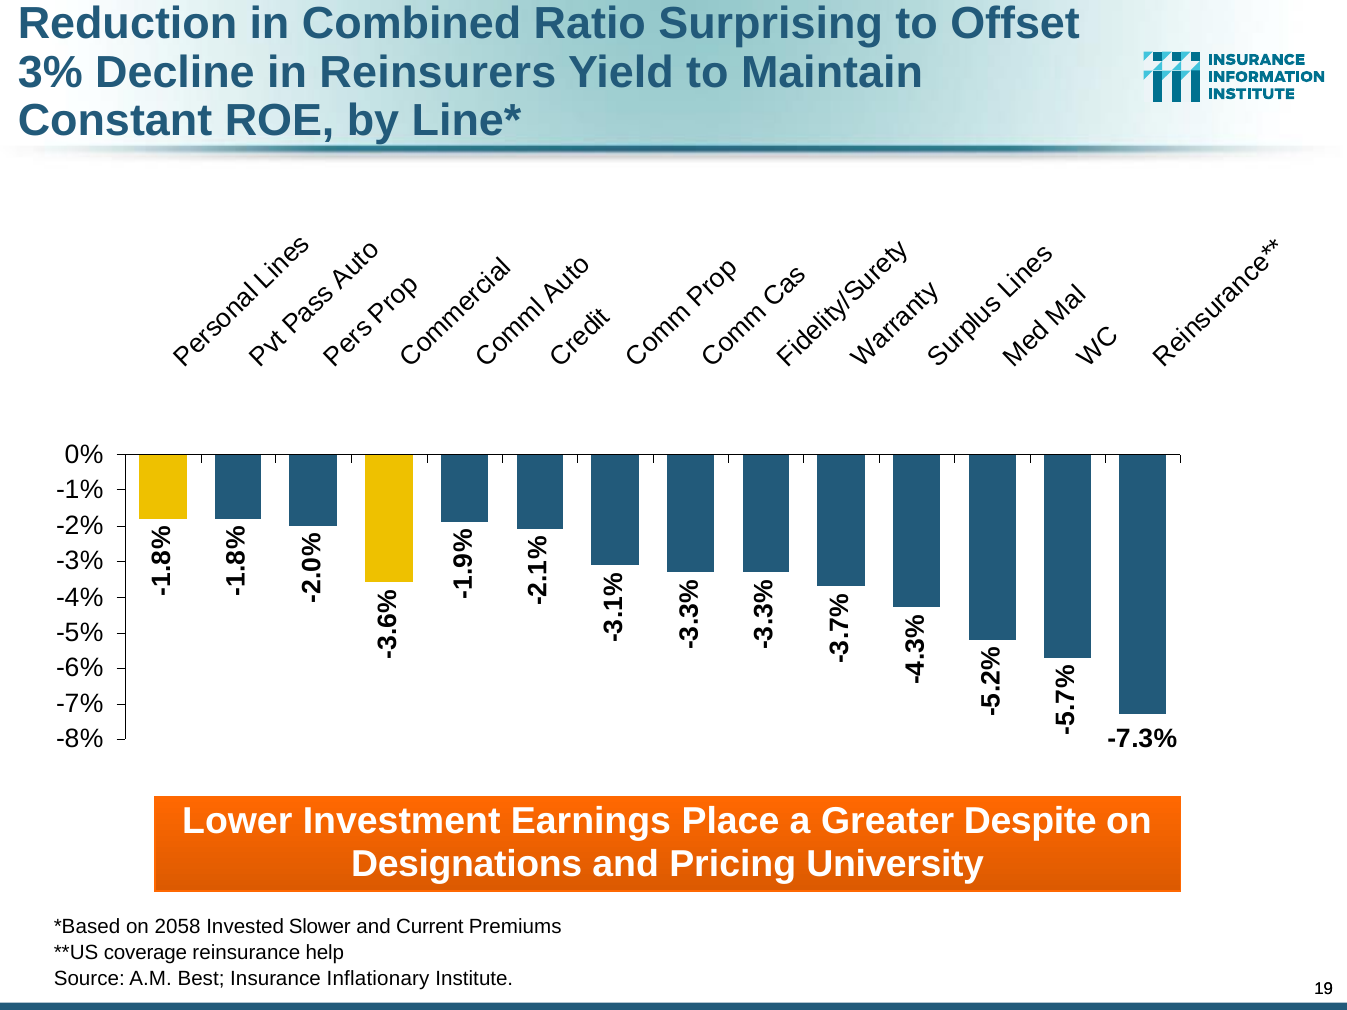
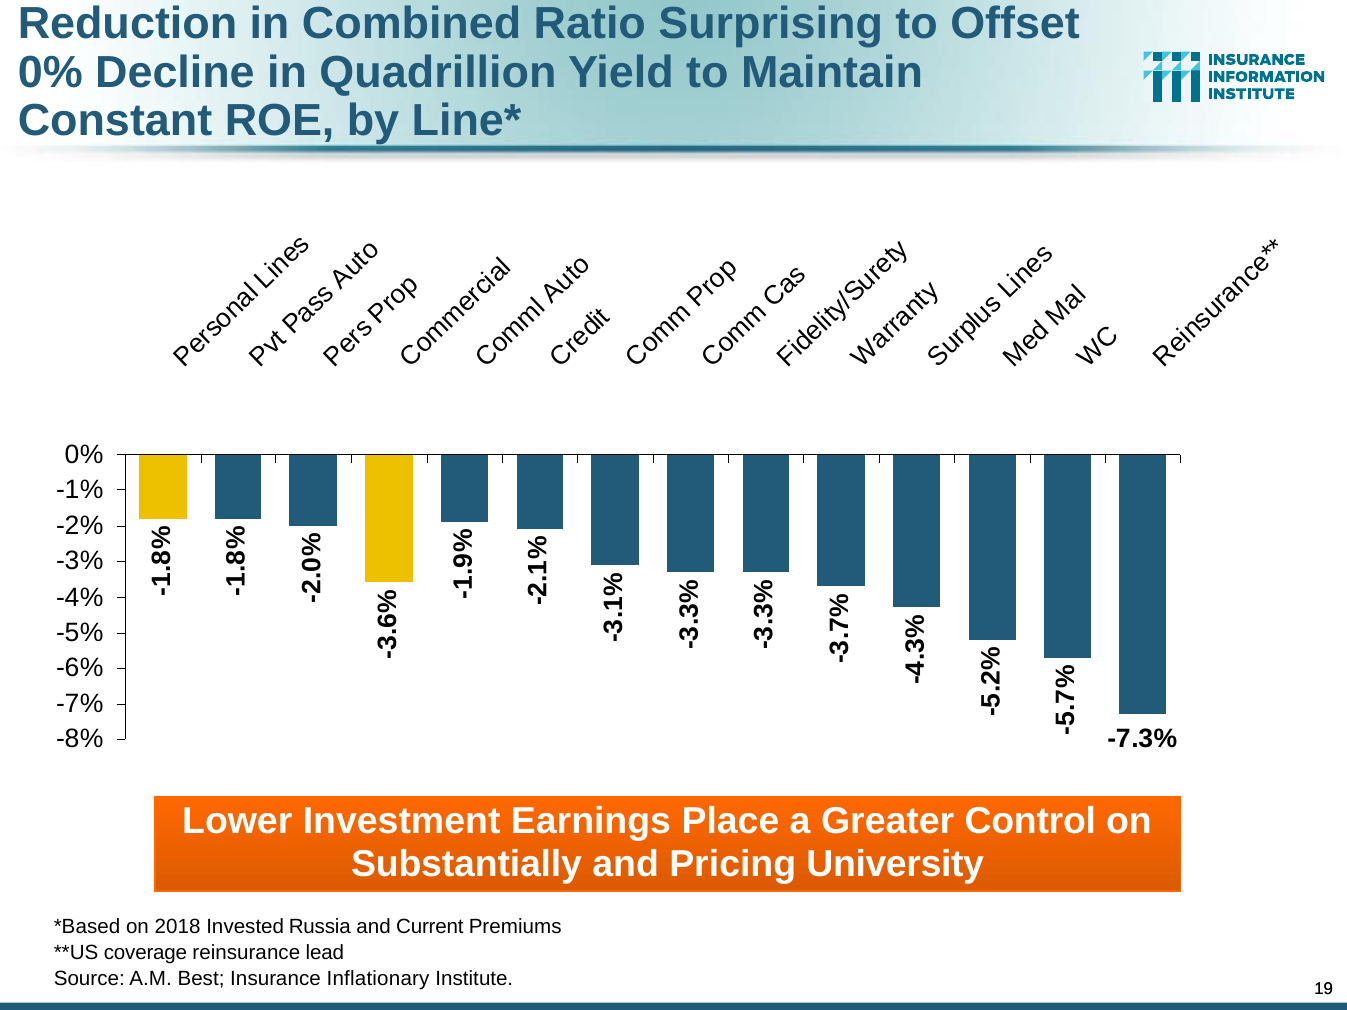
3% at (50, 72): 3% -> 0%
Reinsurers: Reinsurers -> Quadrillion
Despite: Despite -> Control
Designations: Designations -> Substantially
2058: 2058 -> 2018
Slower: Slower -> Russia
help: help -> lead
